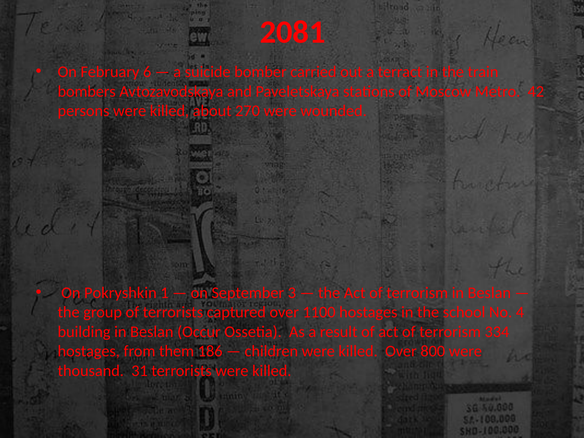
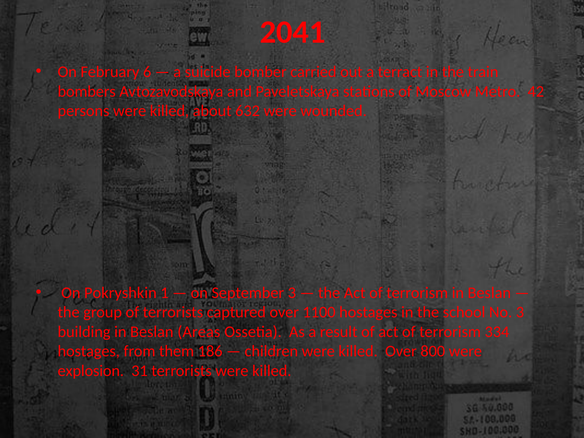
2081: 2081 -> 2041
270: 270 -> 632
No 4: 4 -> 3
Occur: Occur -> Areas
thousand: thousand -> explosion
